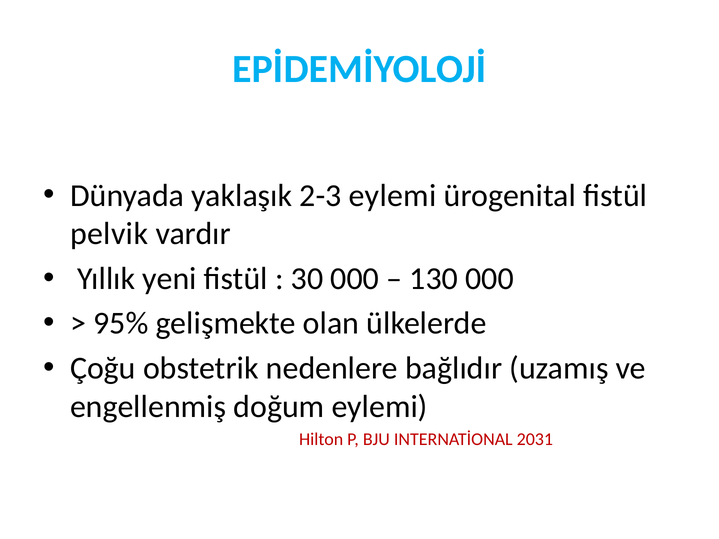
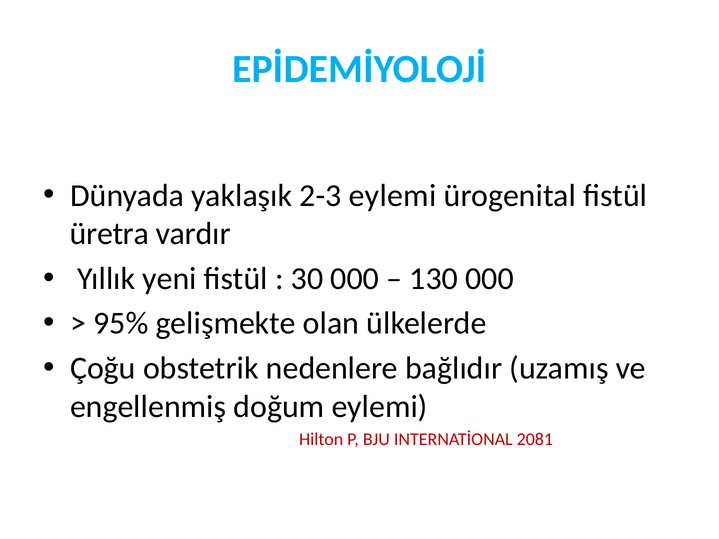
pelvik: pelvik -> üretra
2031: 2031 -> 2081
